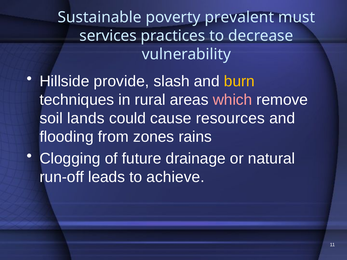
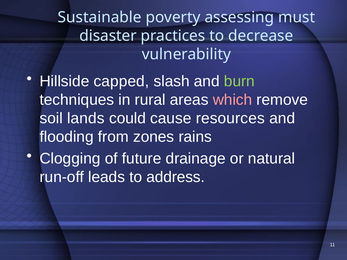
prevalent: prevalent -> assessing
services: services -> disaster
provide: provide -> capped
burn colour: yellow -> light green
achieve: achieve -> address
